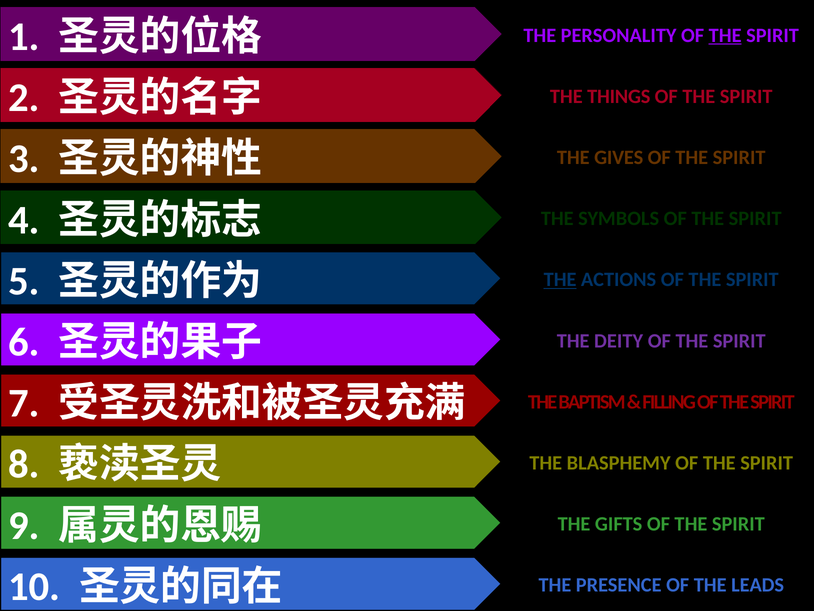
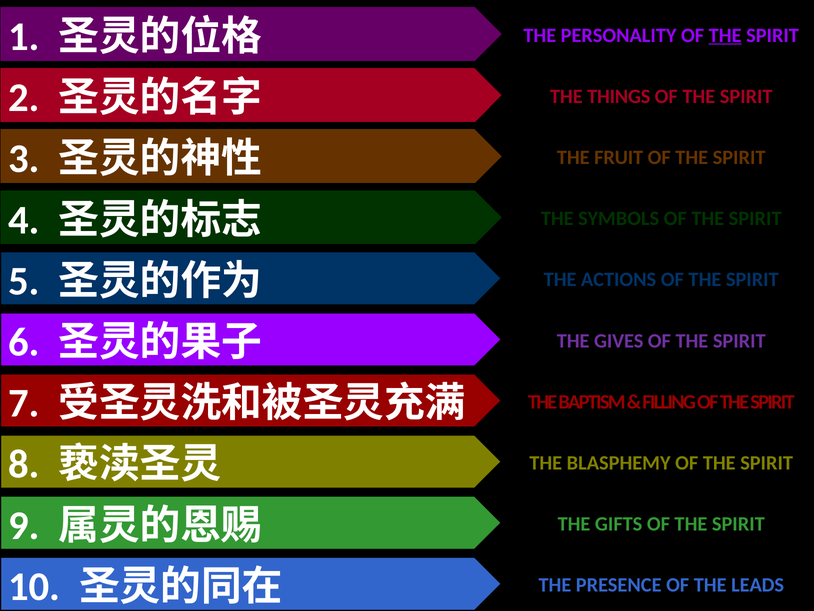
GIVES: GIVES -> FRUIT
THE at (560, 280) underline: present -> none
DEITY: DEITY -> GIVES
